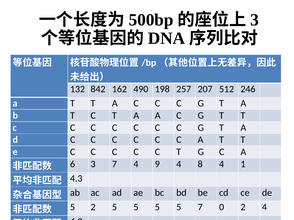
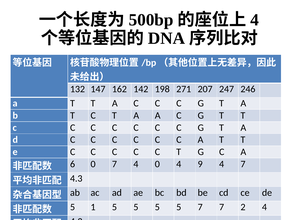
3 at (255, 20): 3 -> 4
842: 842 -> 147
490: 490 -> 142
257: 257 -> 271
512: 512 -> 247
6 3: 3 -> 0
4 9: 9 -> 0
8: 8 -> 9
4 1: 1 -> 7
5 2: 2 -> 1
7 0: 0 -> 7
